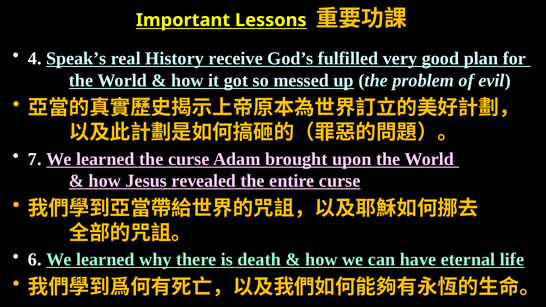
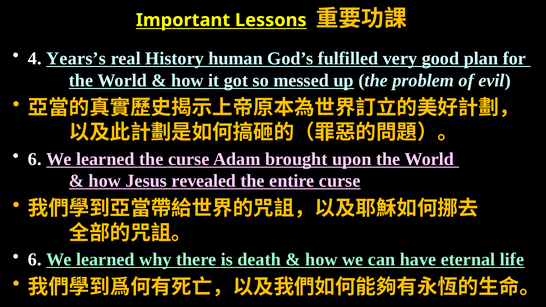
Speak’s: Speak’s -> Years’s
receive: receive -> human
7 at (35, 159): 7 -> 6
